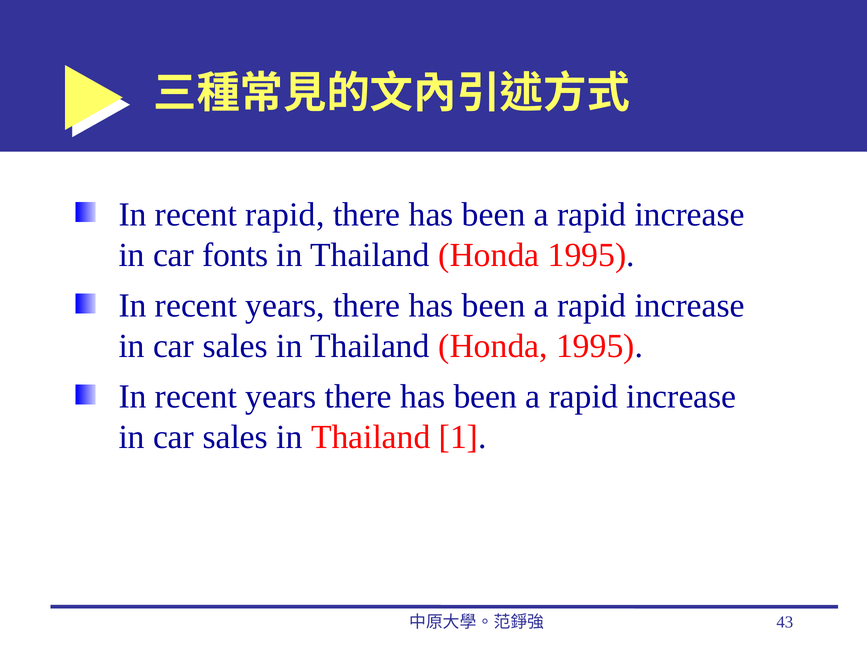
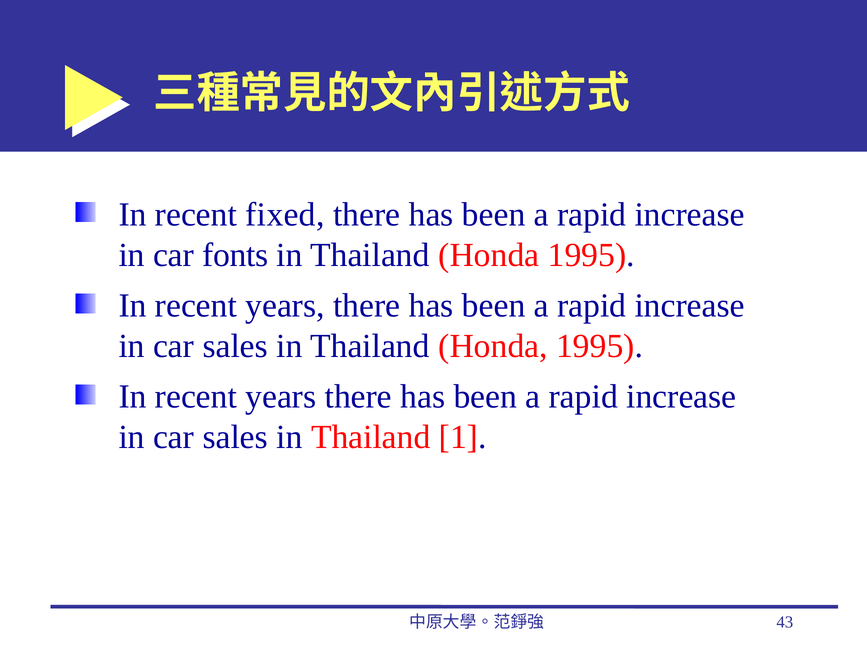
recent rapid: rapid -> fixed
